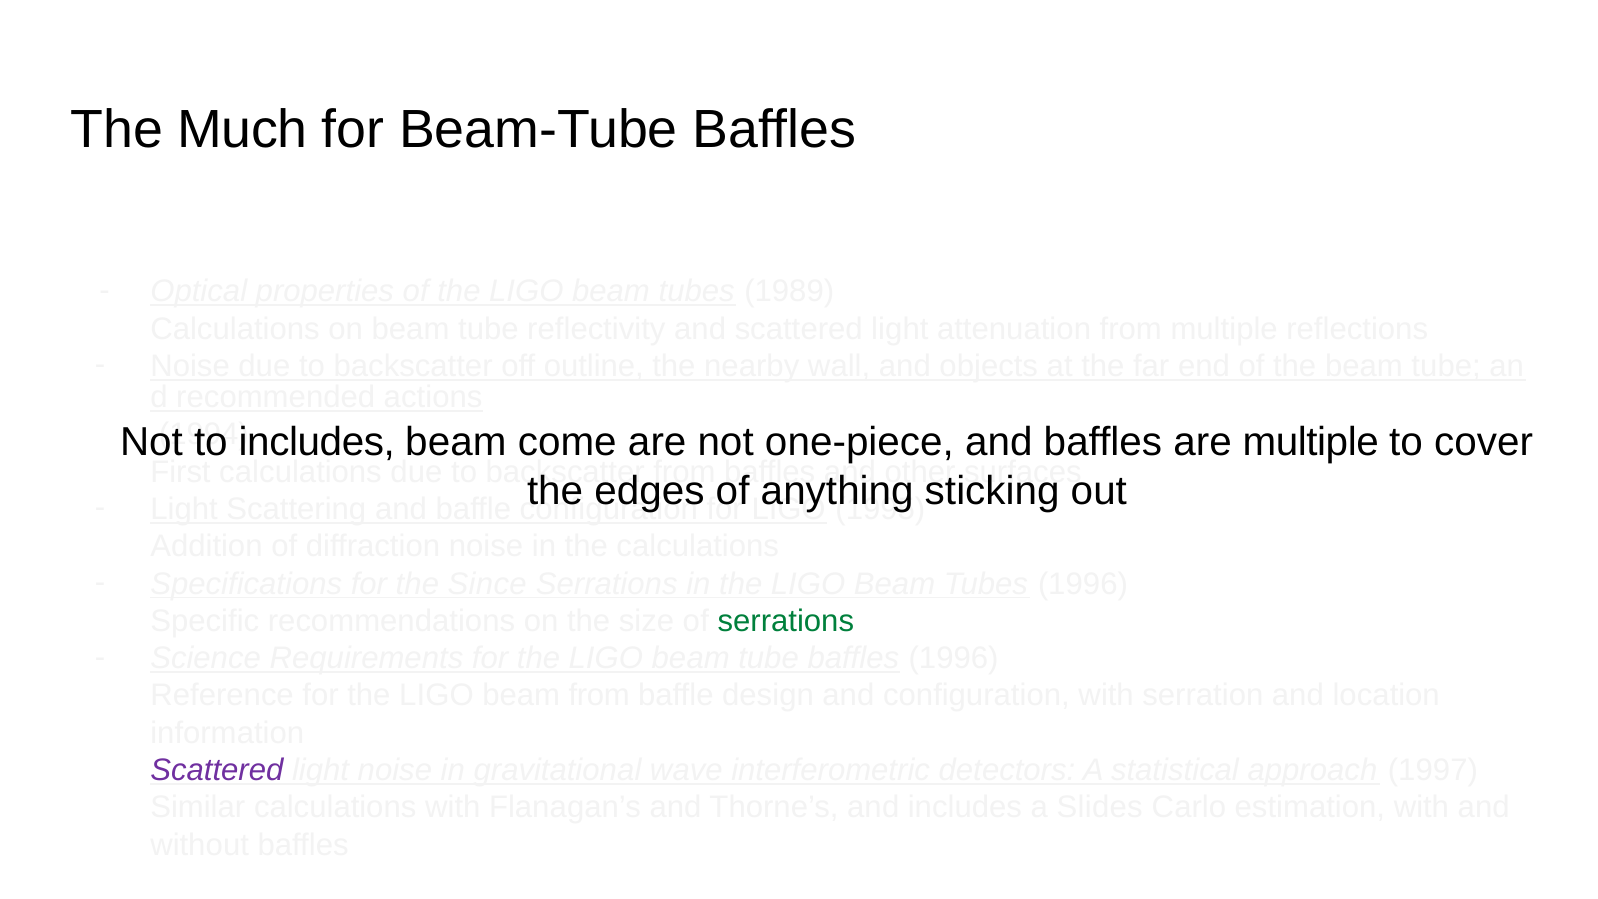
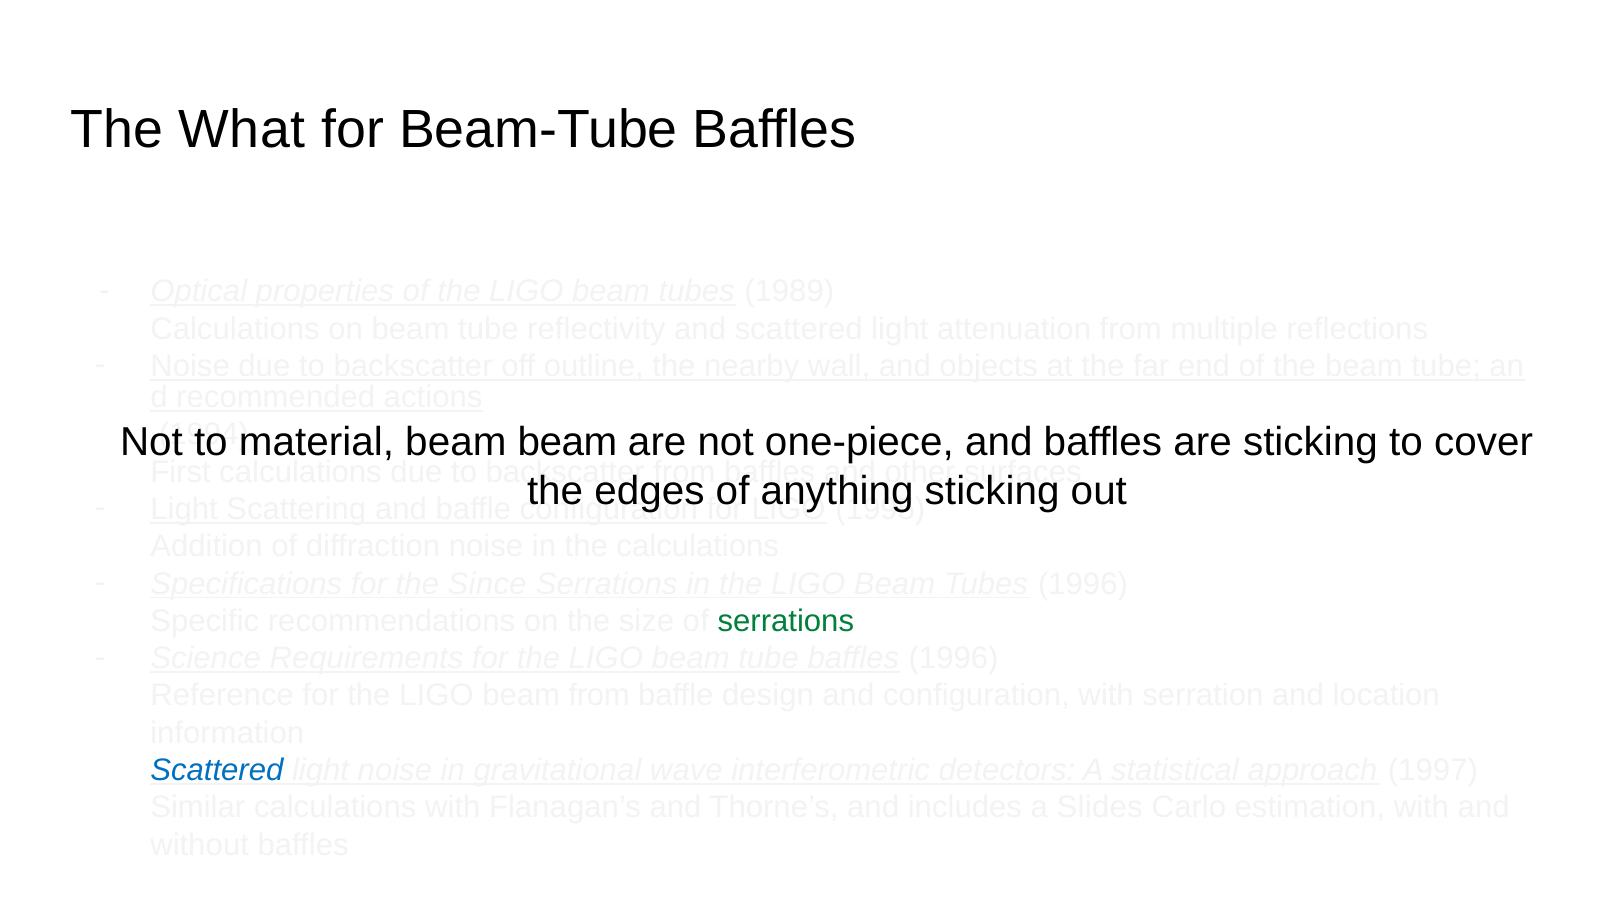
Much: Much -> What
includes at (317, 442): includes -> material
beam come: come -> beam
are multiple: multiple -> sticking
Scattered at (217, 770) colour: purple -> blue
